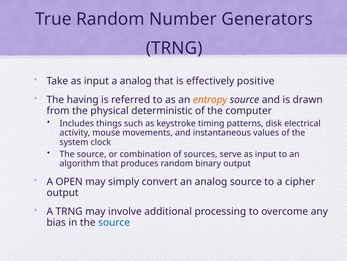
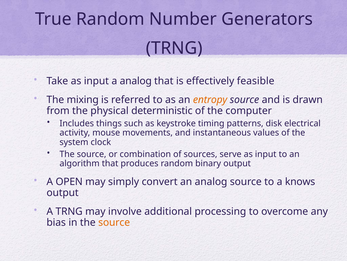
positive: positive -> feasible
having: having -> mixing
cipher: cipher -> knows
source at (114, 222) colour: blue -> orange
